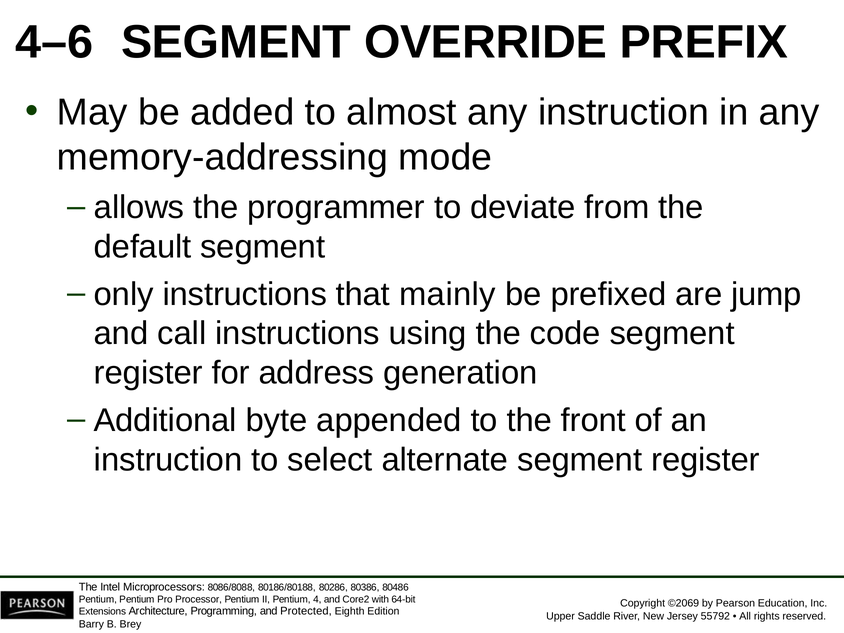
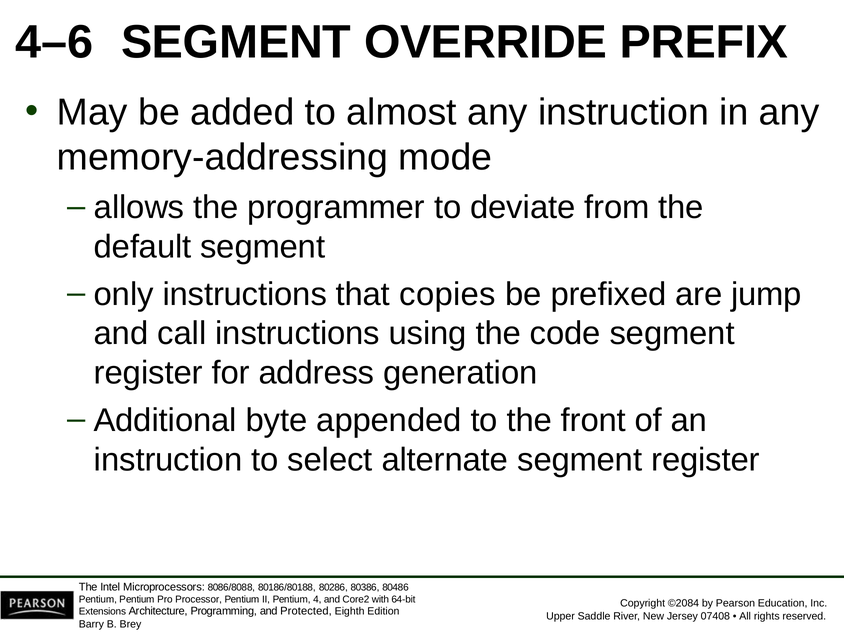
mainly: mainly -> copies
©2069: ©2069 -> ©2084
55792: 55792 -> 07408
